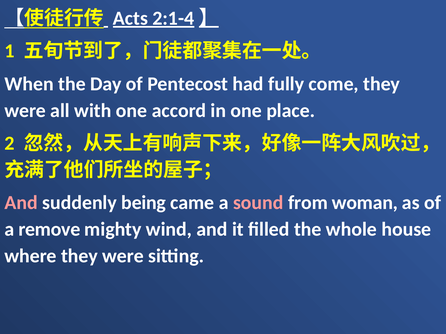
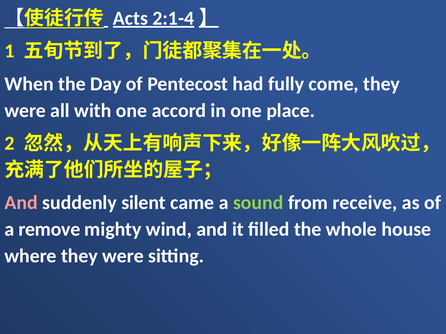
being: being -> silent
sound colour: pink -> light green
woman: woman -> receive
